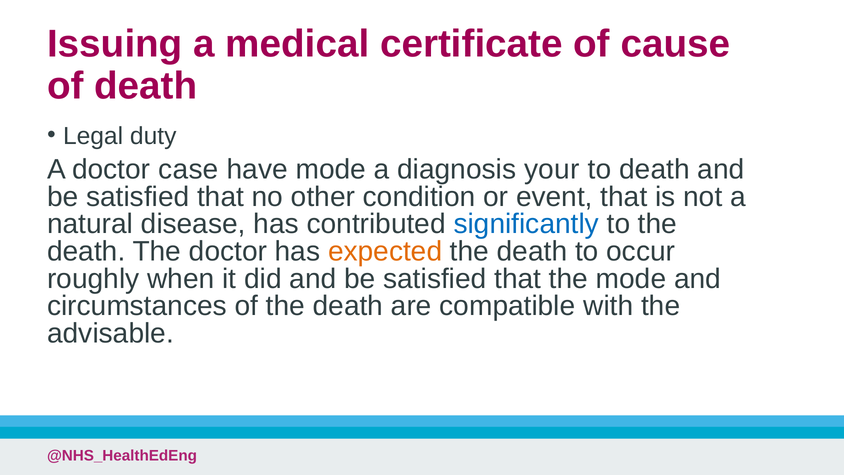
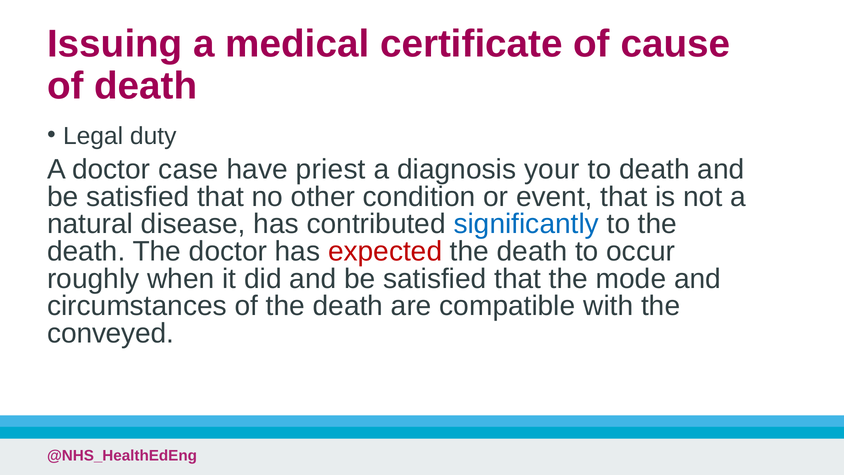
have mode: mode -> priest
expected colour: orange -> red
advisable: advisable -> conveyed
